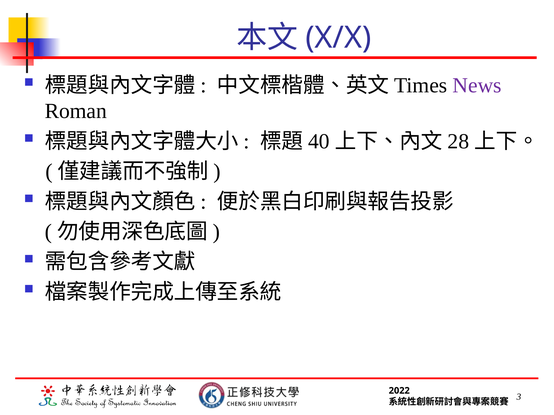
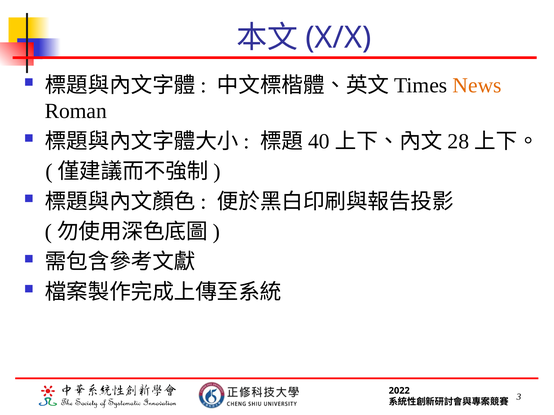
News colour: purple -> orange
